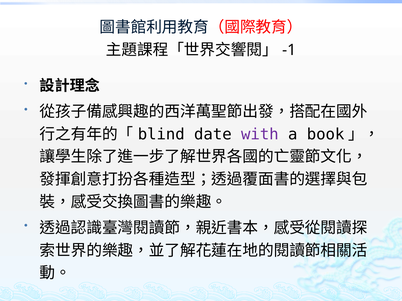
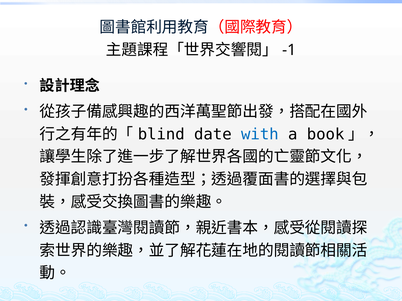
with colour: purple -> blue
